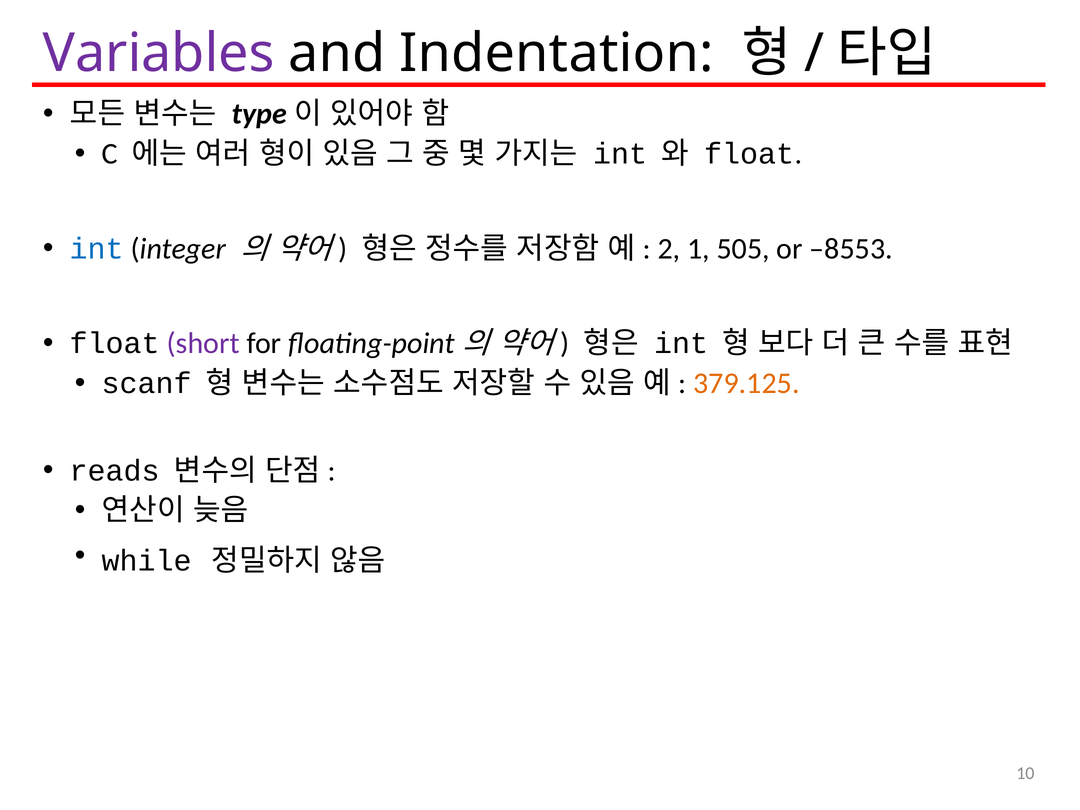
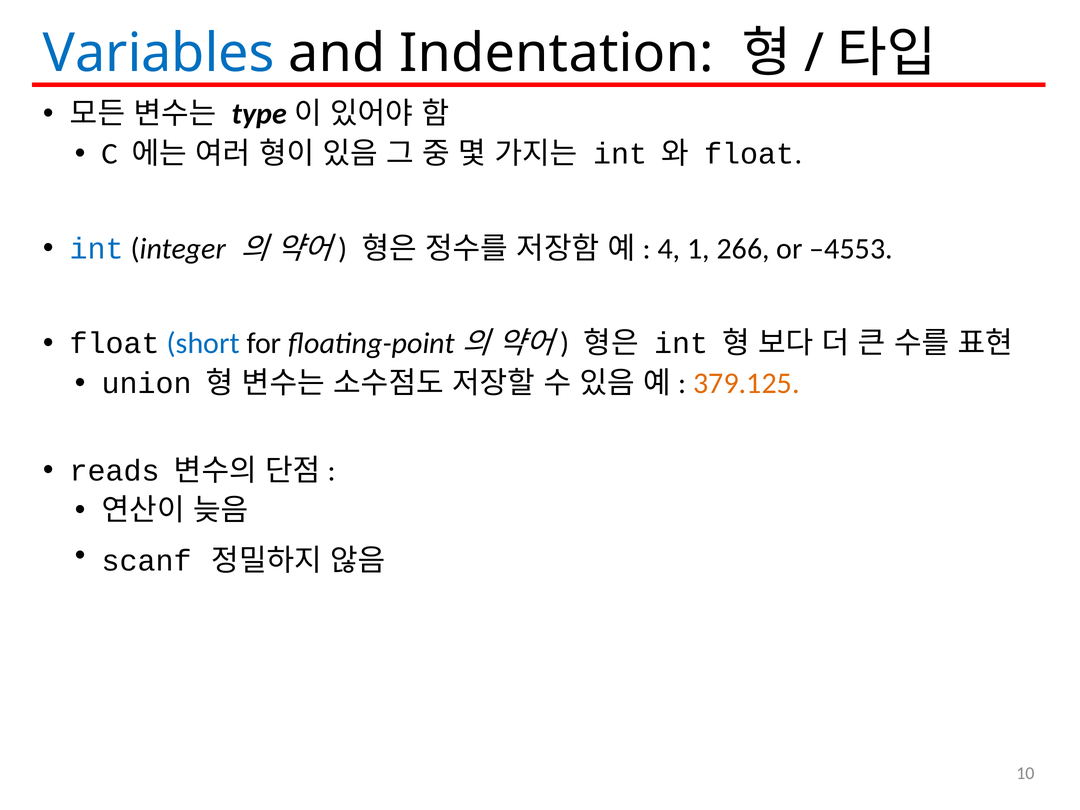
Variables colour: purple -> blue
2: 2 -> 4
505: 505 -> 266
–8553: –8553 -> –4553
short colour: purple -> blue
scanf: scanf -> union
while: while -> scanf
